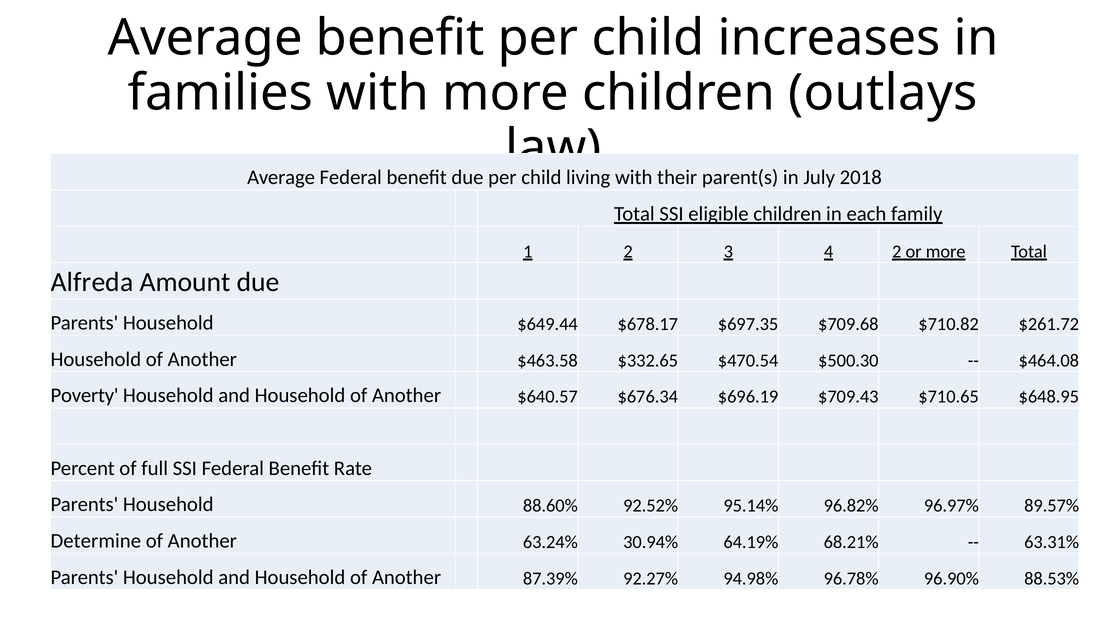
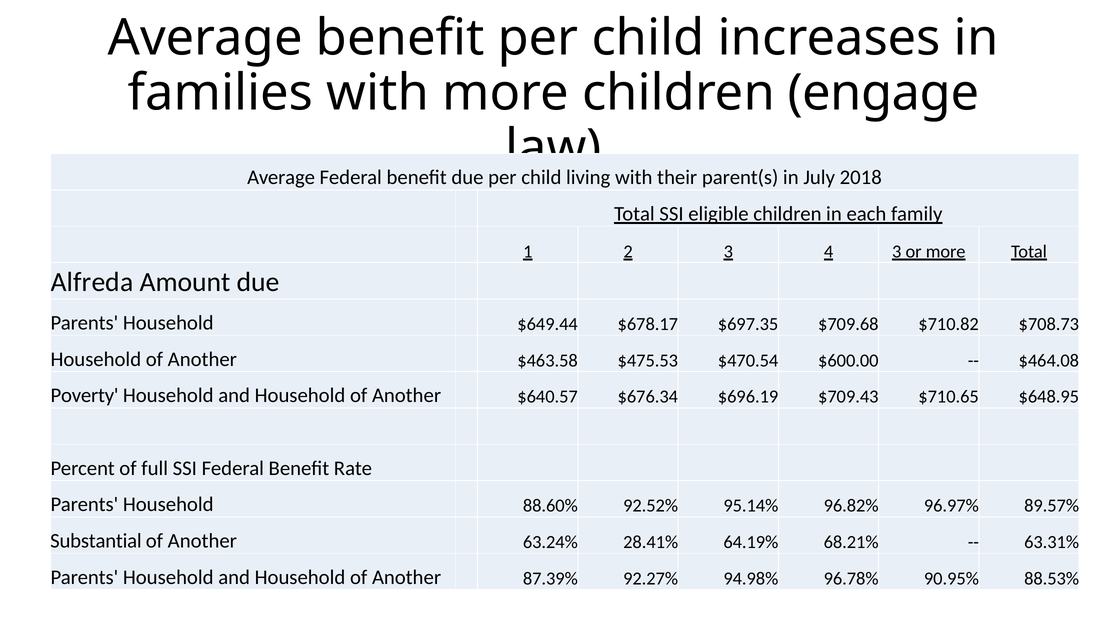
outlays: outlays -> engage
4 2: 2 -> 3
$261.72: $261.72 -> $708.73
$332.65: $332.65 -> $475.53
$500.30: $500.30 -> $600.00
Determine: Determine -> Substantial
30.94%: 30.94% -> 28.41%
96.90%: 96.90% -> 90.95%
